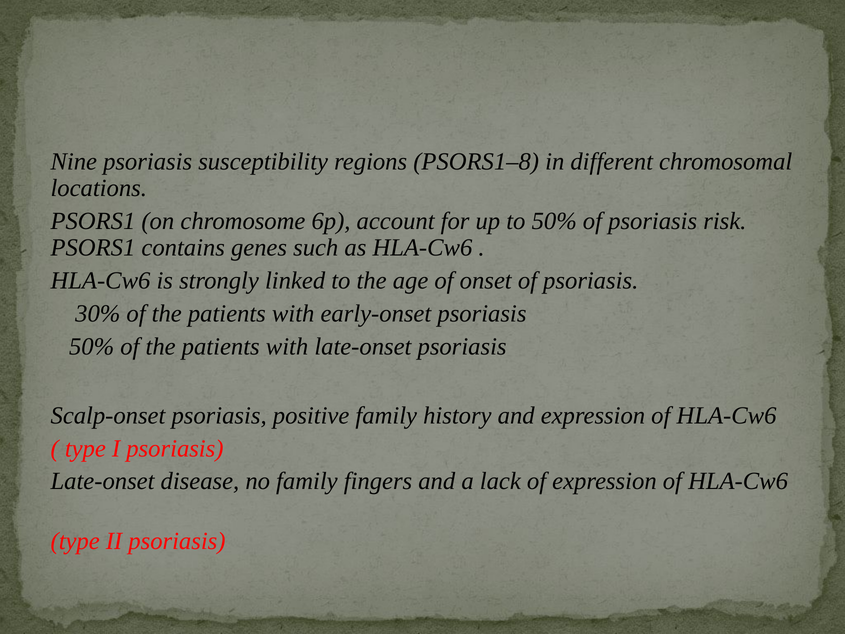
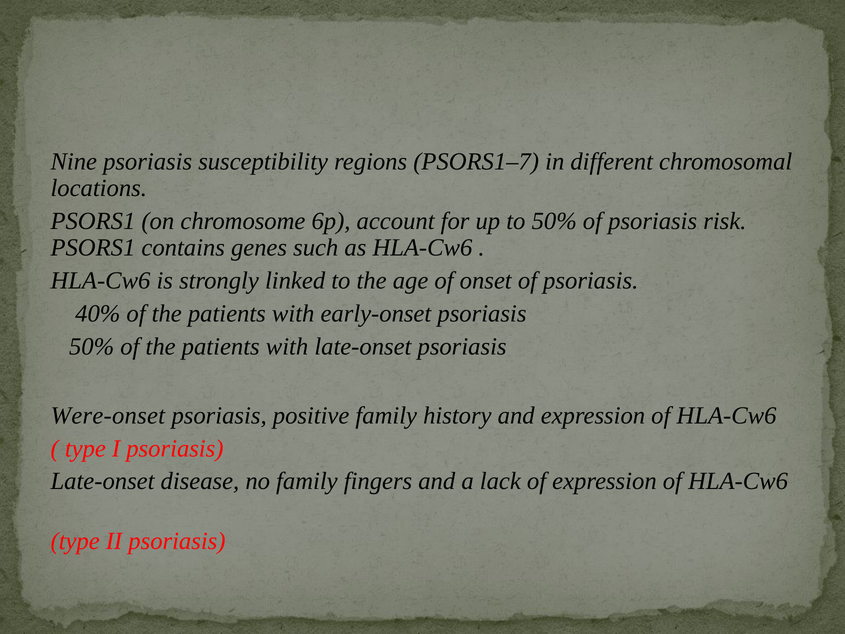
PSORS1–8: PSORS1–8 -> PSORS1–7
30%: 30% -> 40%
Scalp-onset: Scalp-onset -> Were-onset
